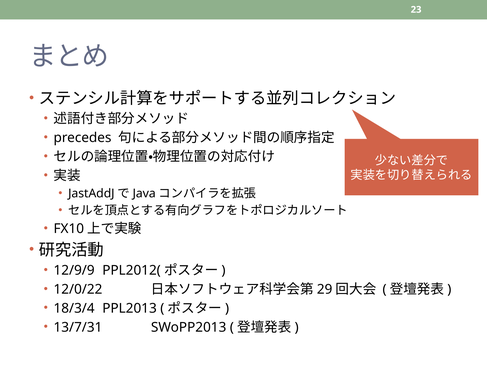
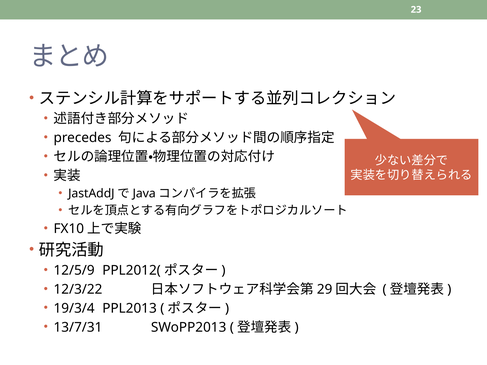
12/9/9: 12/9/9 -> 12/5/9
12/0/22: 12/0/22 -> 12/3/22
18/3/4: 18/3/4 -> 19/3/4
